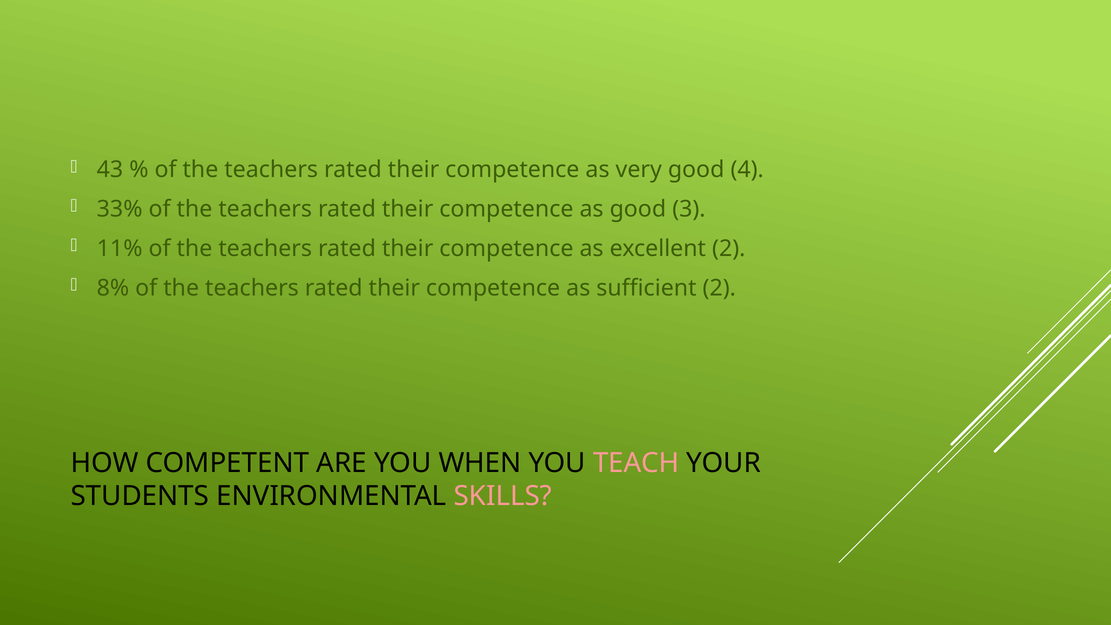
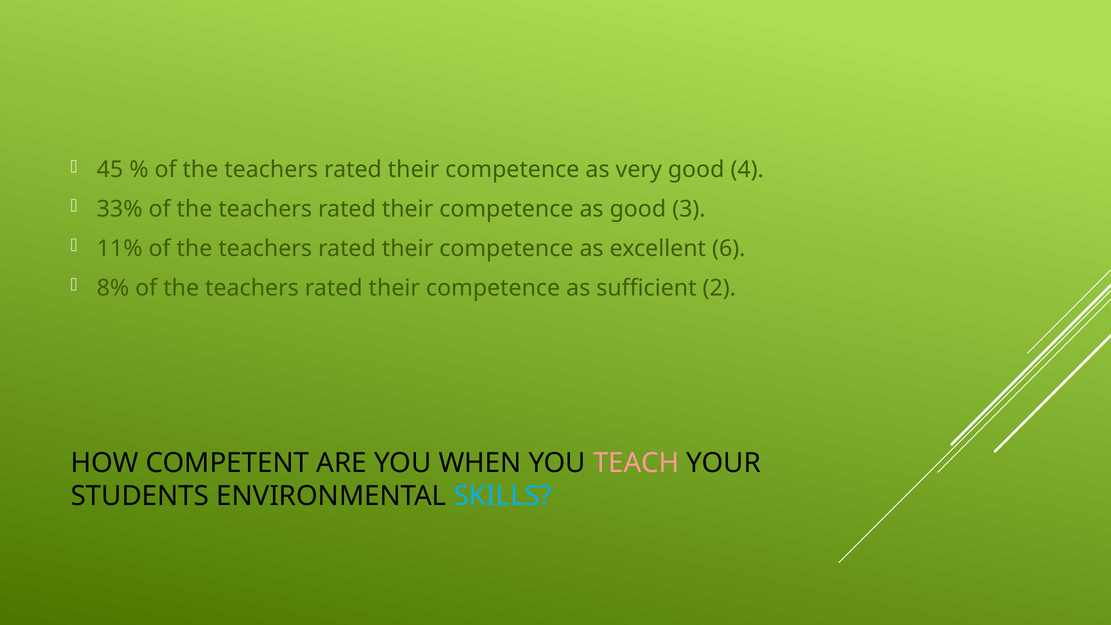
43: 43 -> 45
excellent 2: 2 -> 6
SKILLS colour: pink -> light blue
